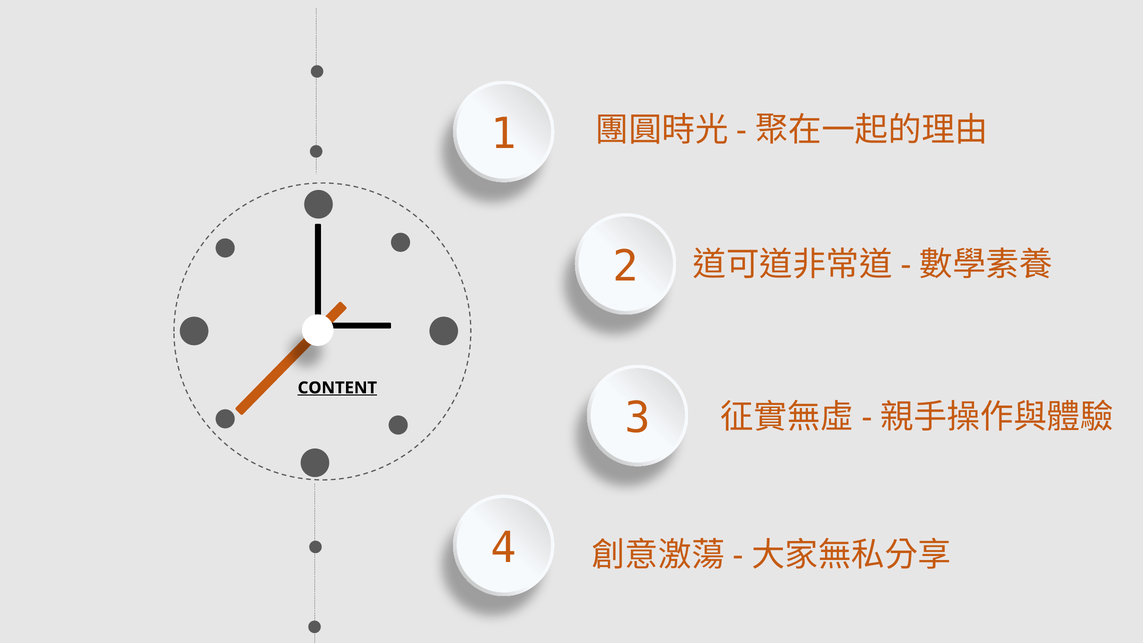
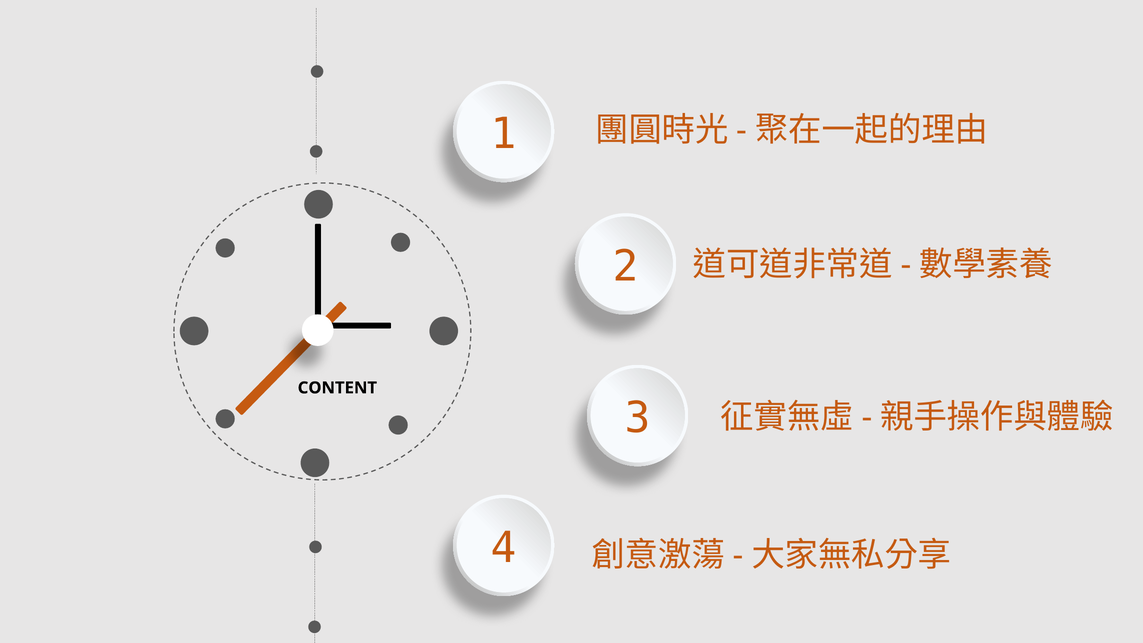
CONTENT underline: present -> none
